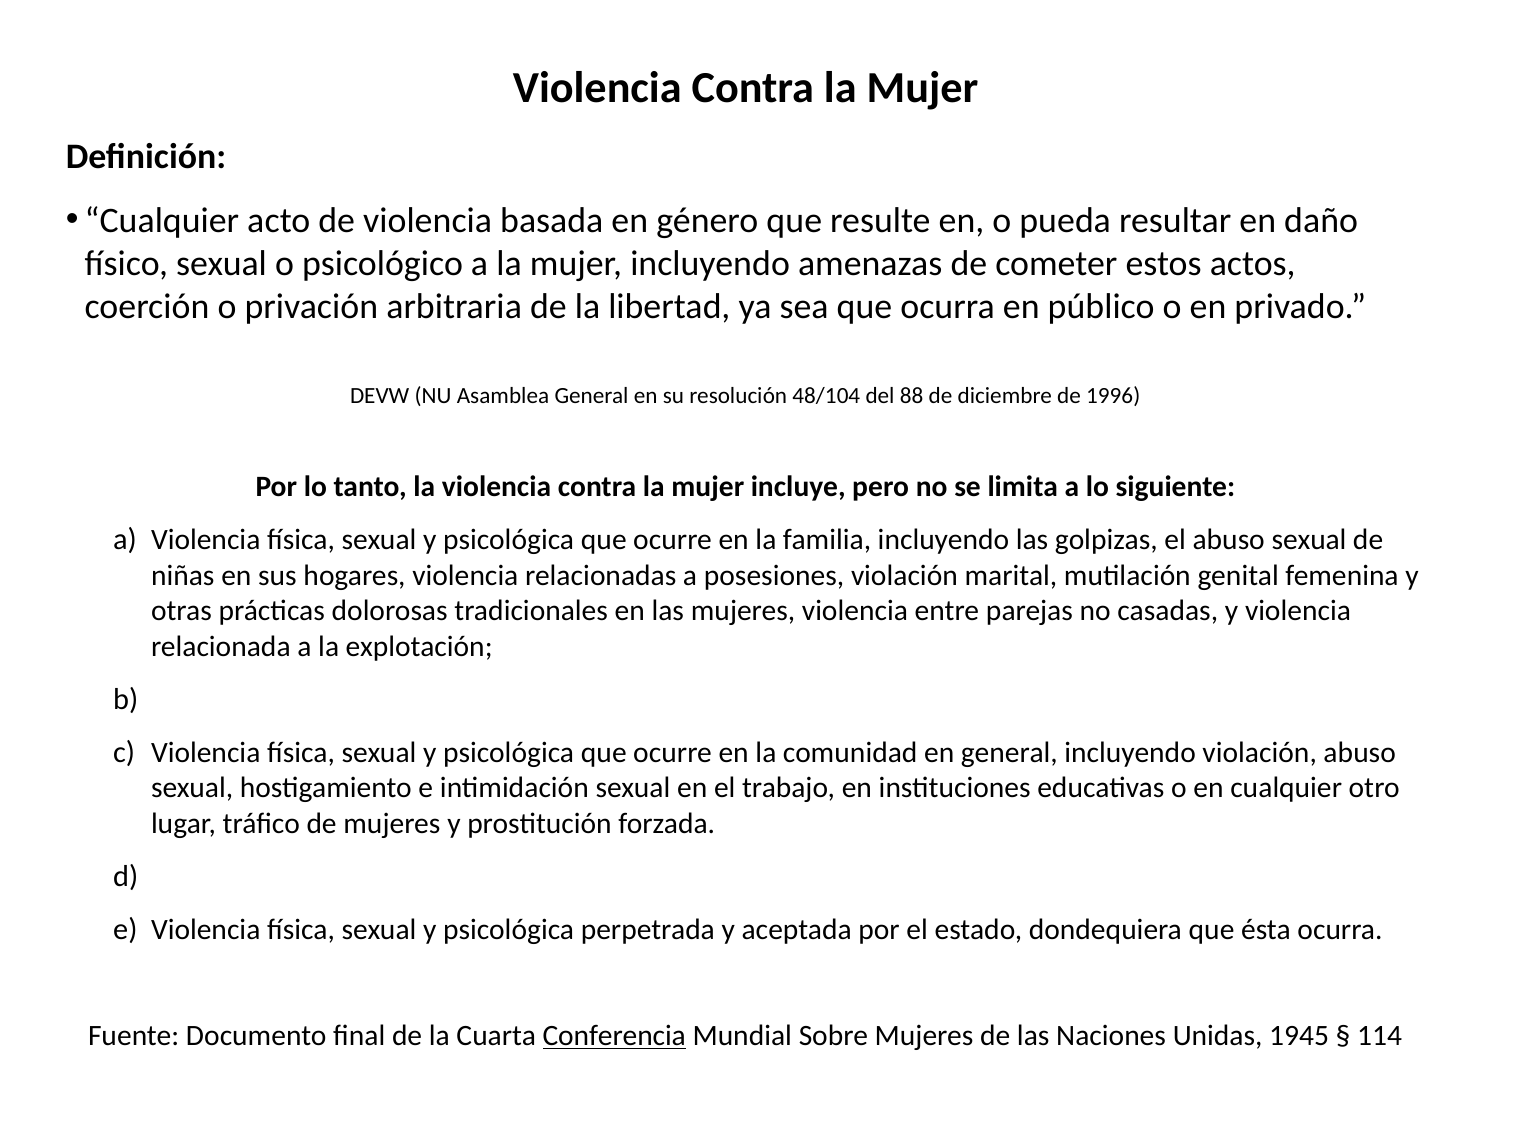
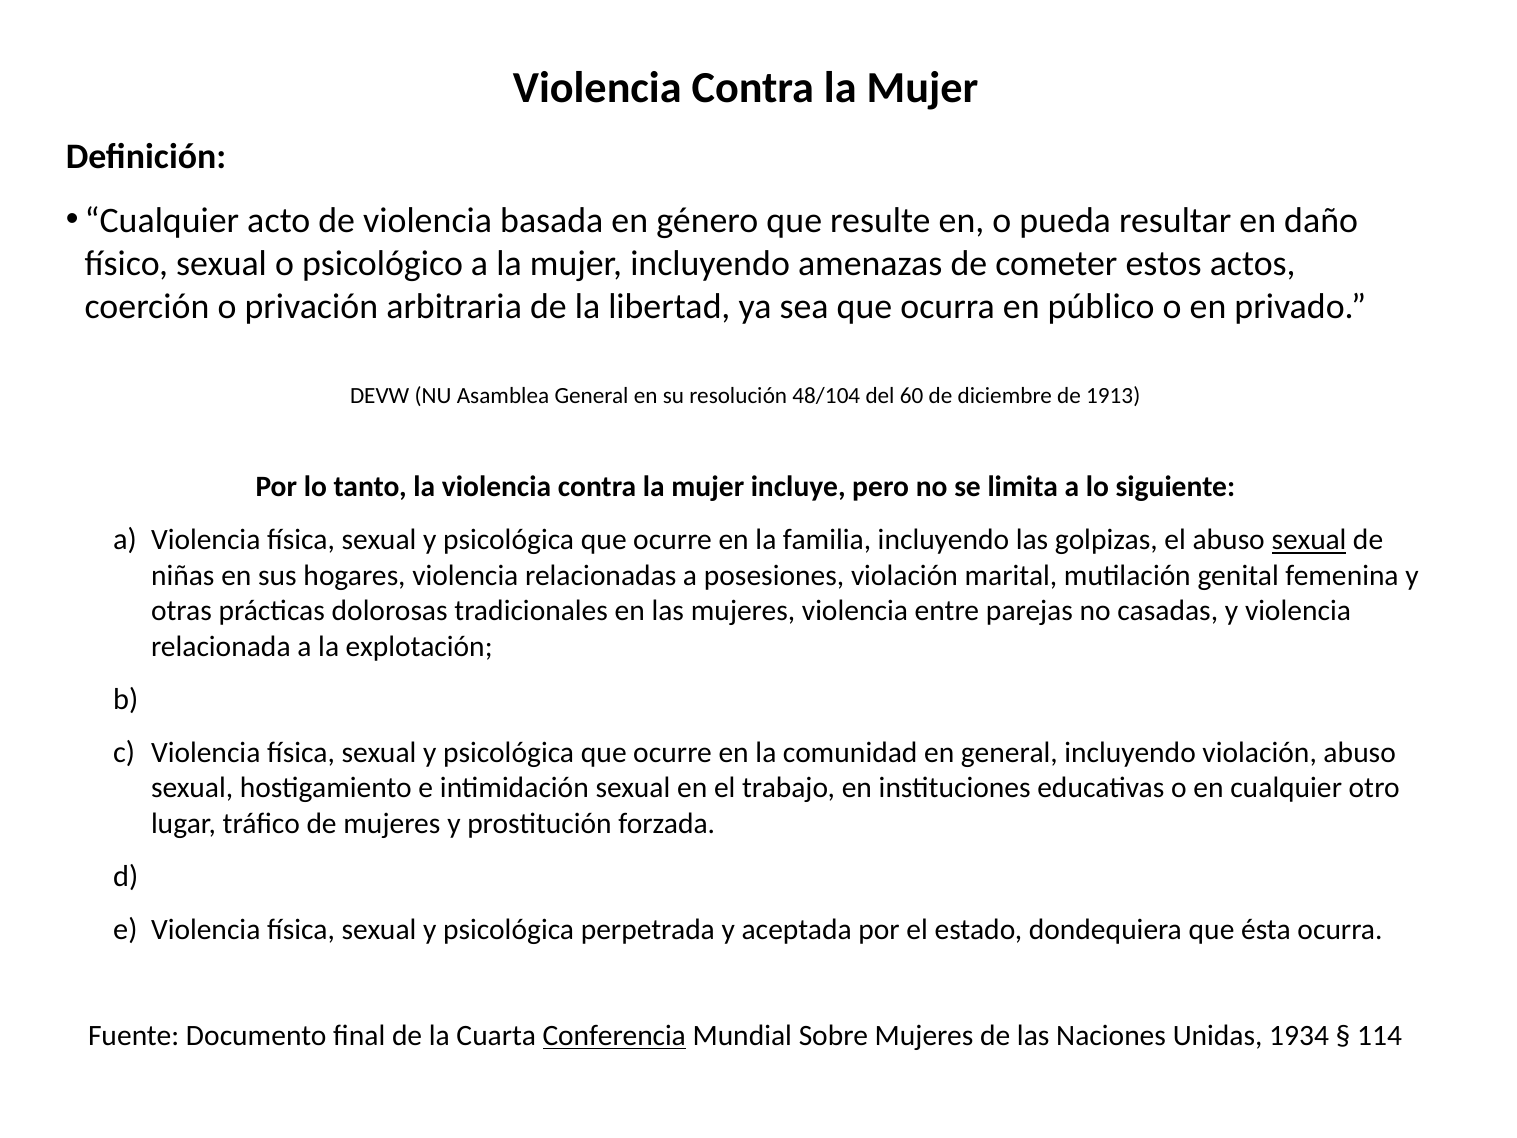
88: 88 -> 60
1996: 1996 -> 1913
sexual at (1309, 540) underline: none -> present
1945: 1945 -> 1934
